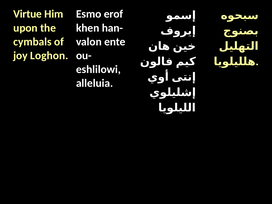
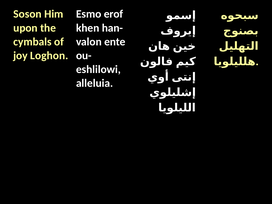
Virtue: Virtue -> Soson
